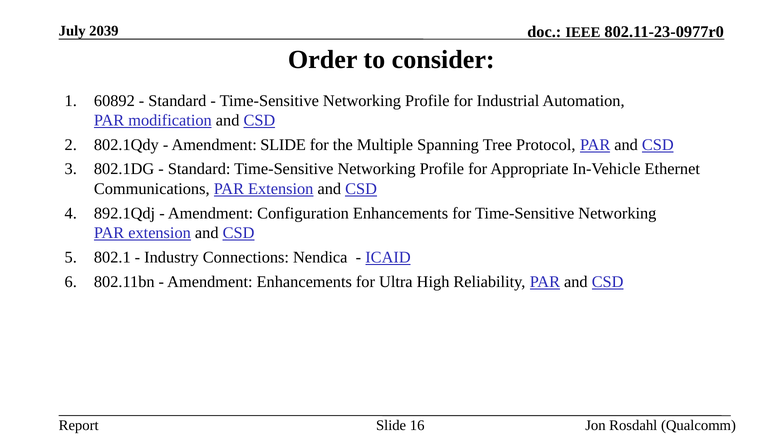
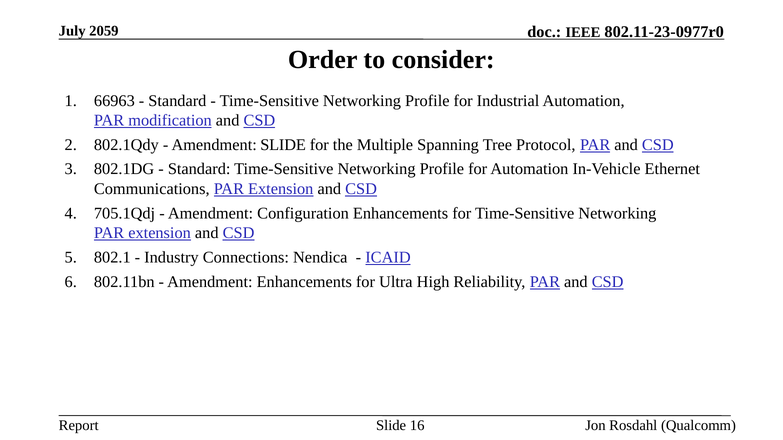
2039: 2039 -> 2059
60892: 60892 -> 66963
for Appropriate: Appropriate -> Automation
892.1Qdj: 892.1Qdj -> 705.1Qdj
